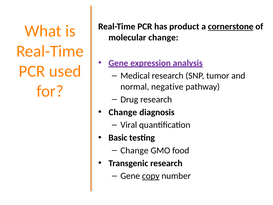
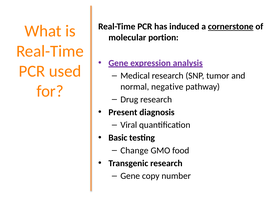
product: product -> induced
molecular change: change -> portion
Change at (123, 112): Change -> Present
copy underline: present -> none
